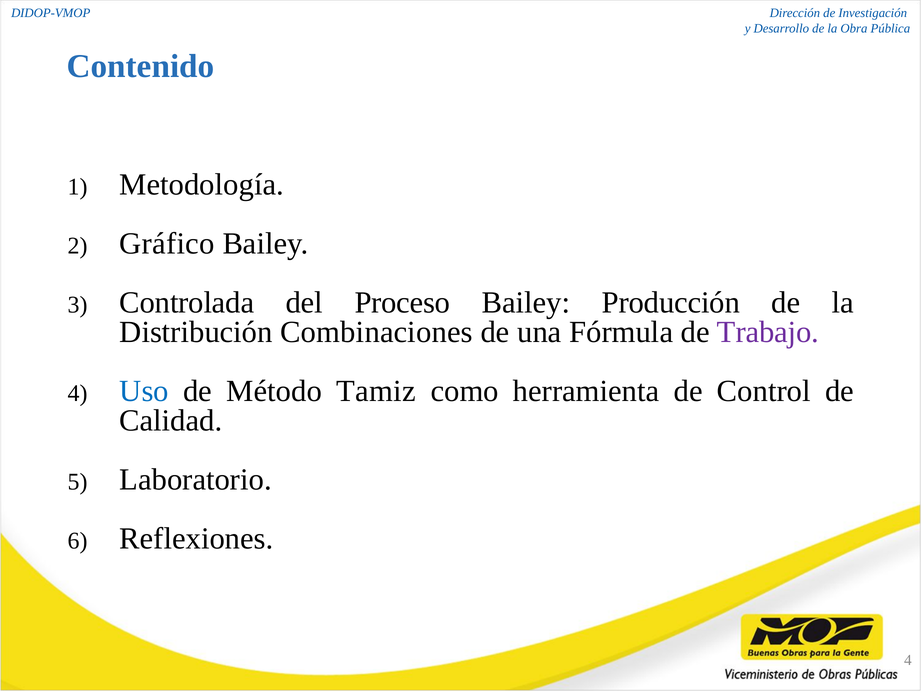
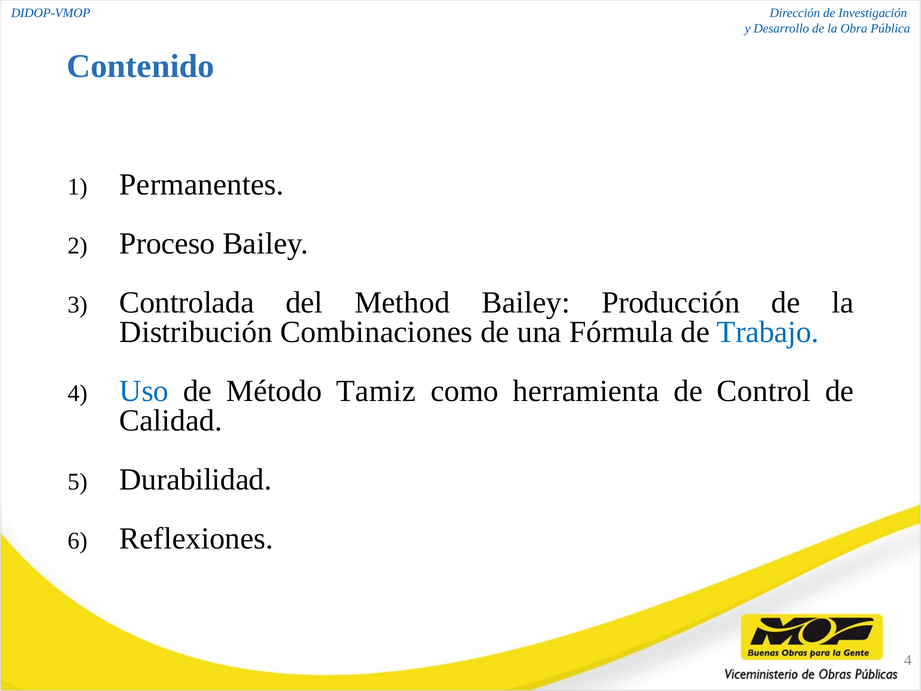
Metodología: Metodología -> Permanentes
Gráfico: Gráfico -> Proceso
Proceso: Proceso -> Method
Trabajo colour: purple -> blue
Laboratorio: Laboratorio -> Durabilidad
